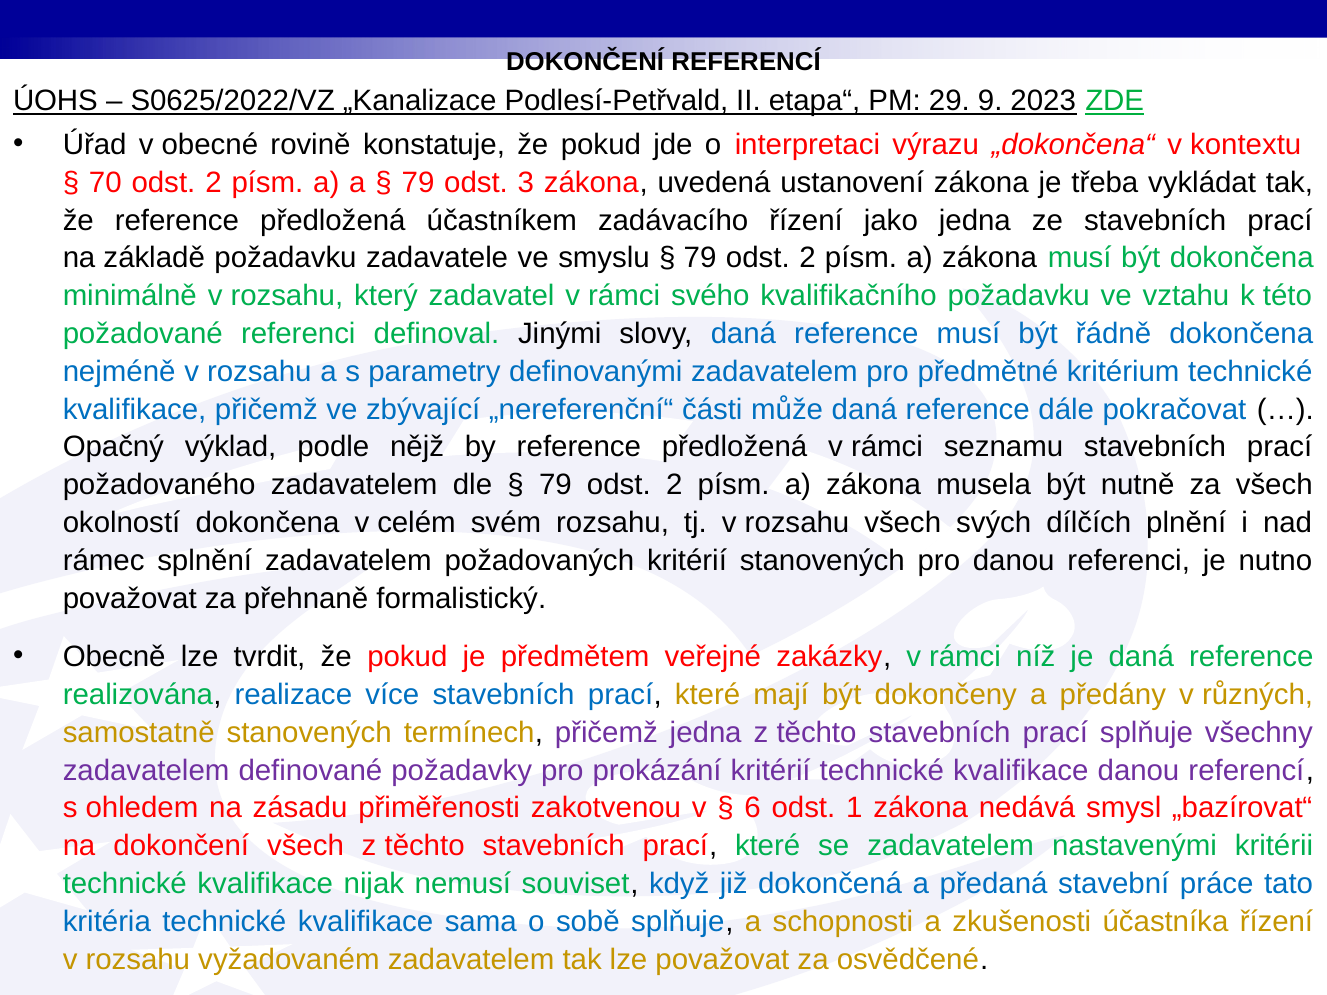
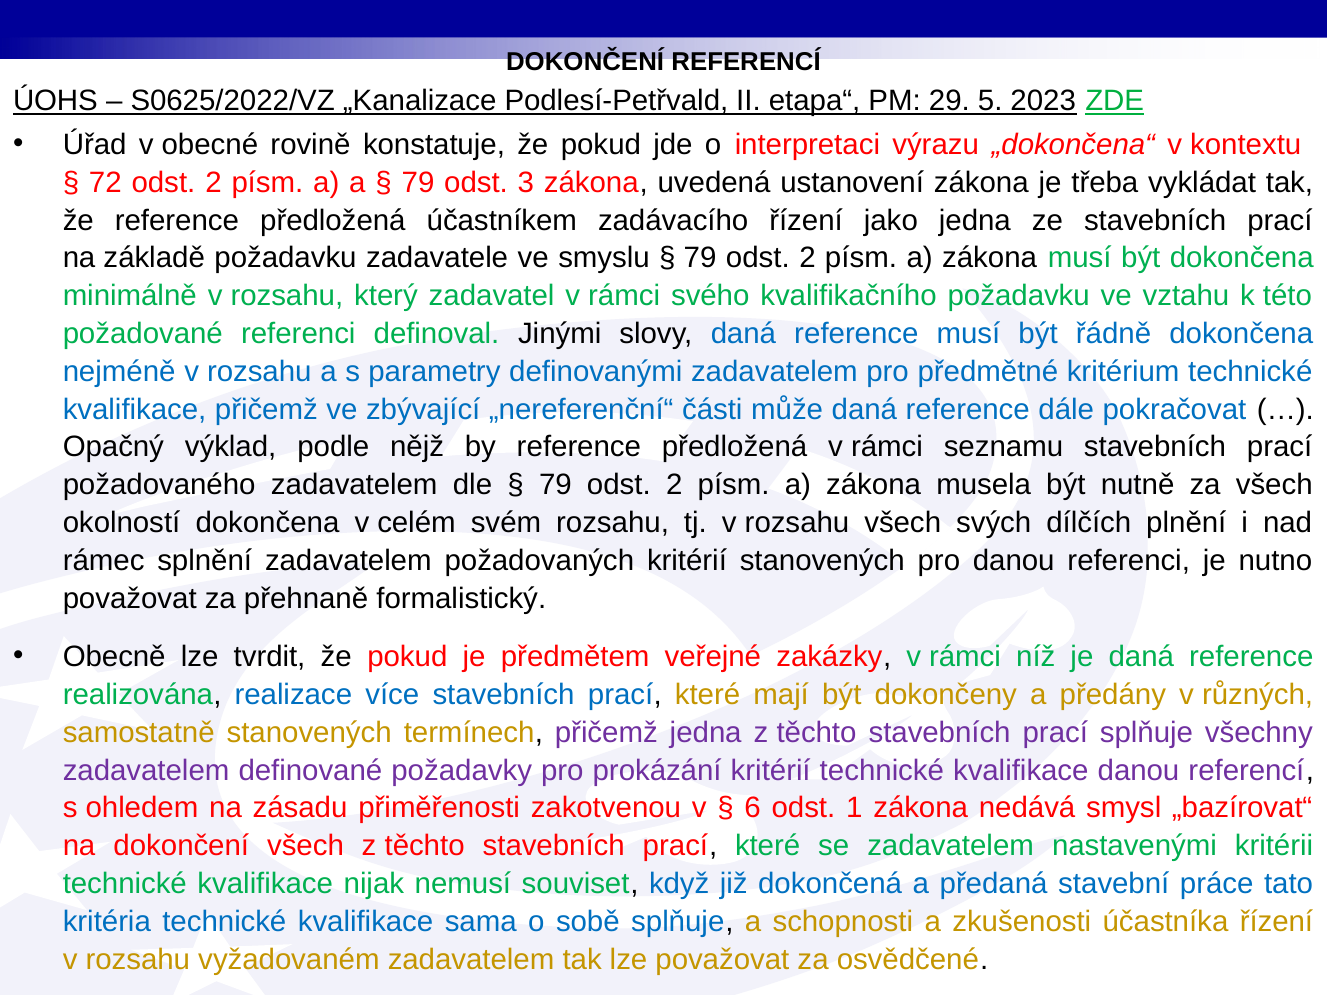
9: 9 -> 5
70: 70 -> 72
